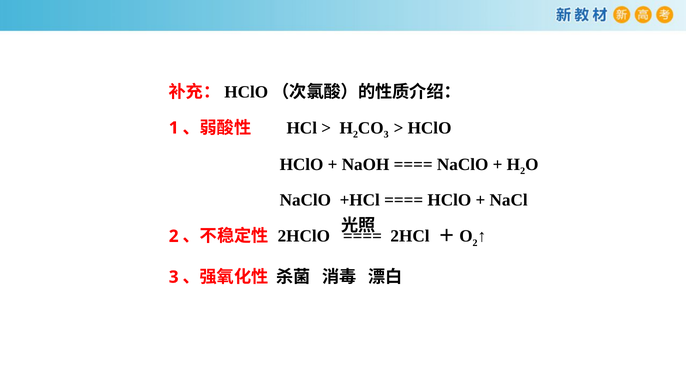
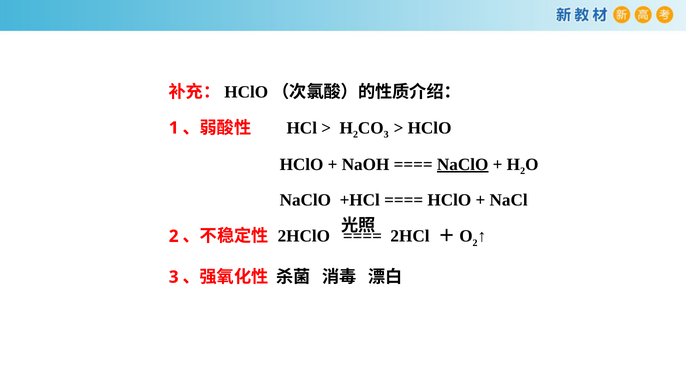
NaClO at (463, 164) underline: none -> present
